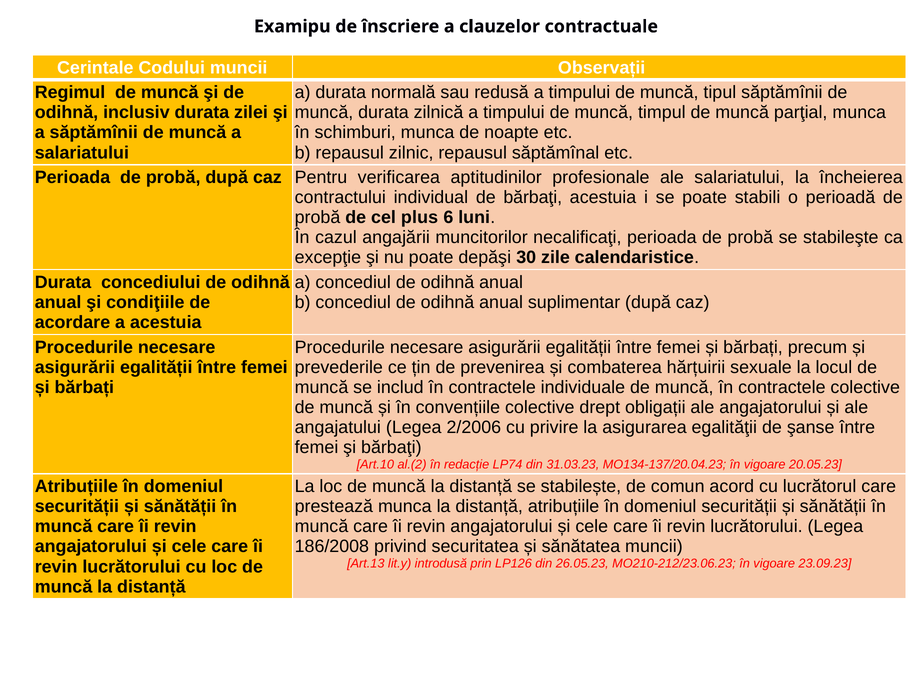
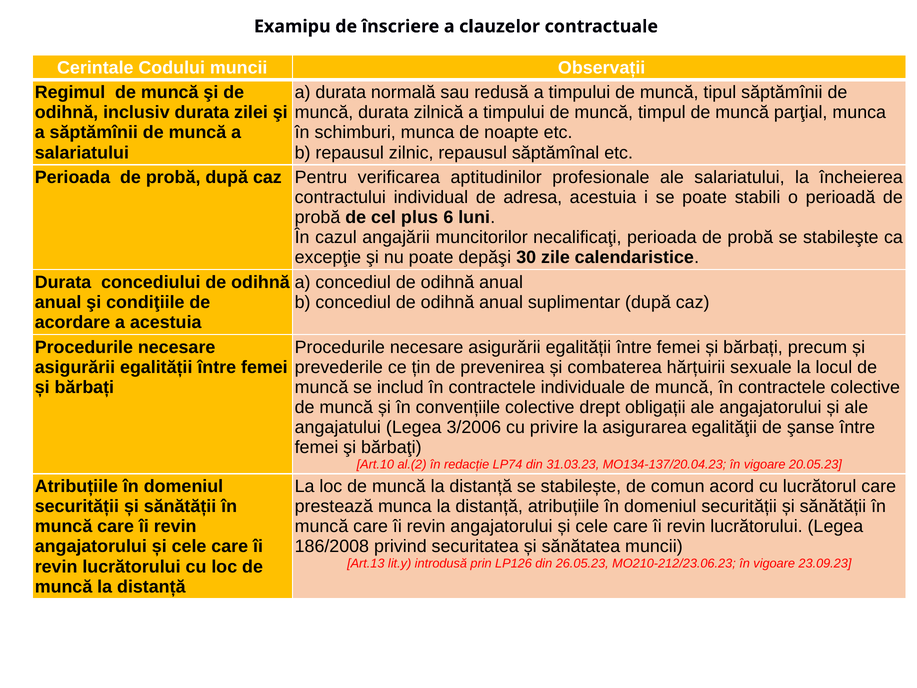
de bărbaţi: bărbaţi -> adresa
2/2006: 2/2006 -> 3/2006
